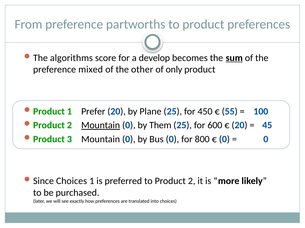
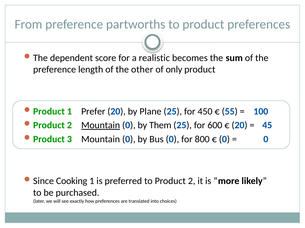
algorithms: algorithms -> dependent
develop: develop -> realistic
sum underline: present -> none
mixed: mixed -> length
Choices at (72, 182): Choices -> Cooking
